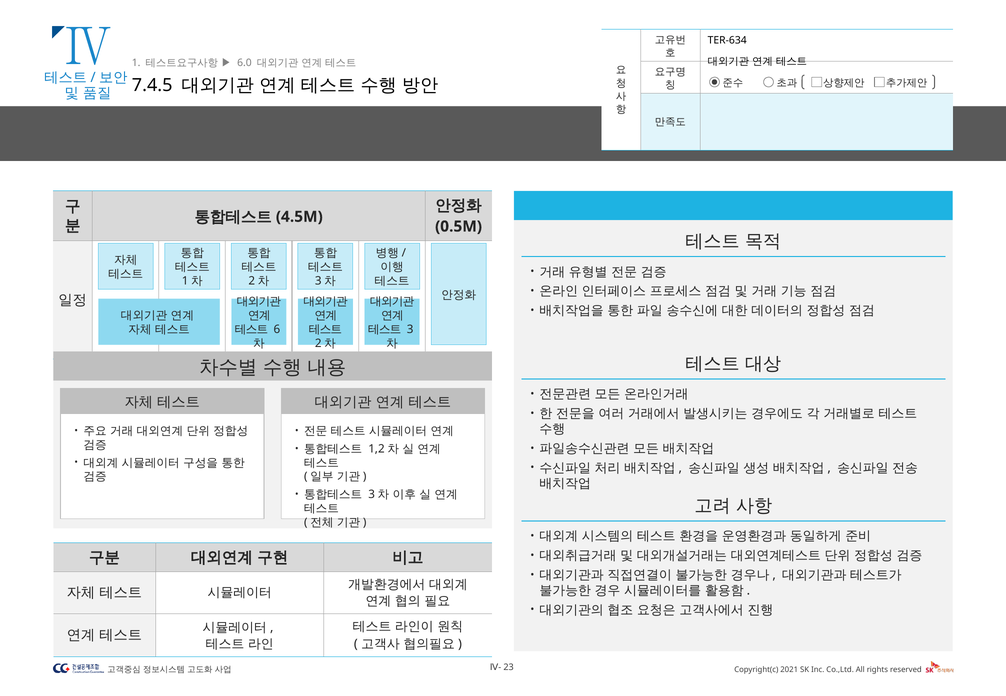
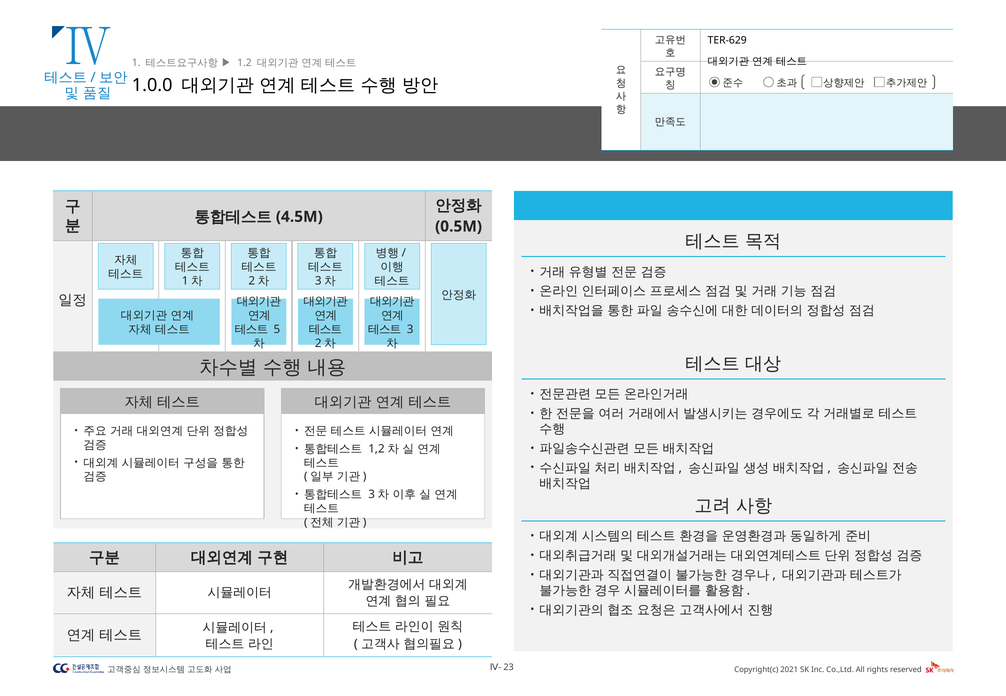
TER-634: TER-634 -> TER-629
6.0: 6.0 -> 1.2
7.4.5: 7.4.5 -> 1.0.0
6: 6 -> 5
